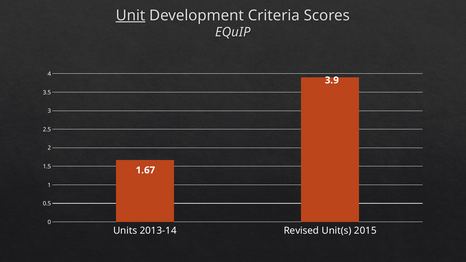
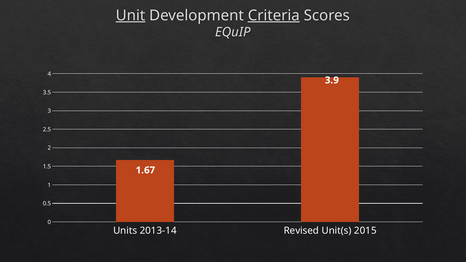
Criteria underline: none -> present
